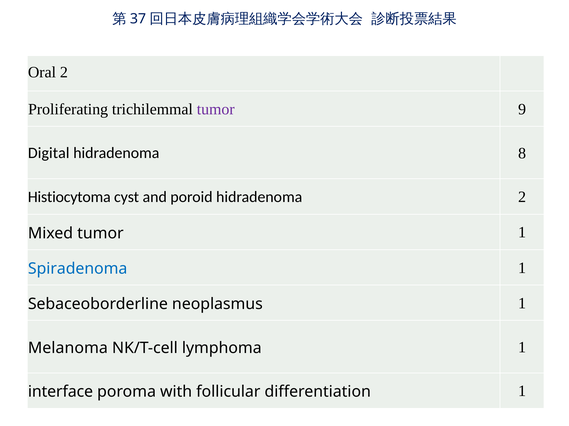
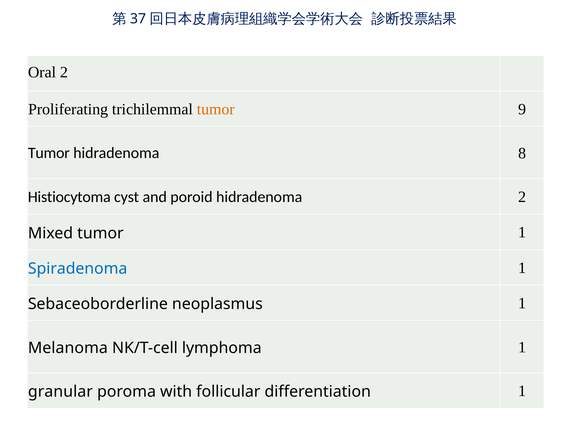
tumor at (216, 109) colour: purple -> orange
Digital at (49, 153): Digital -> Tumor
interface: interface -> granular
